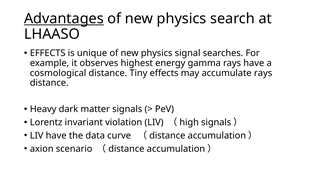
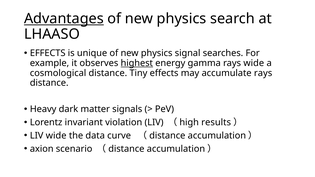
highest underline: none -> present
rays have: have -> wide
signals at (216, 123): signals -> results
LIV have: have -> wide
